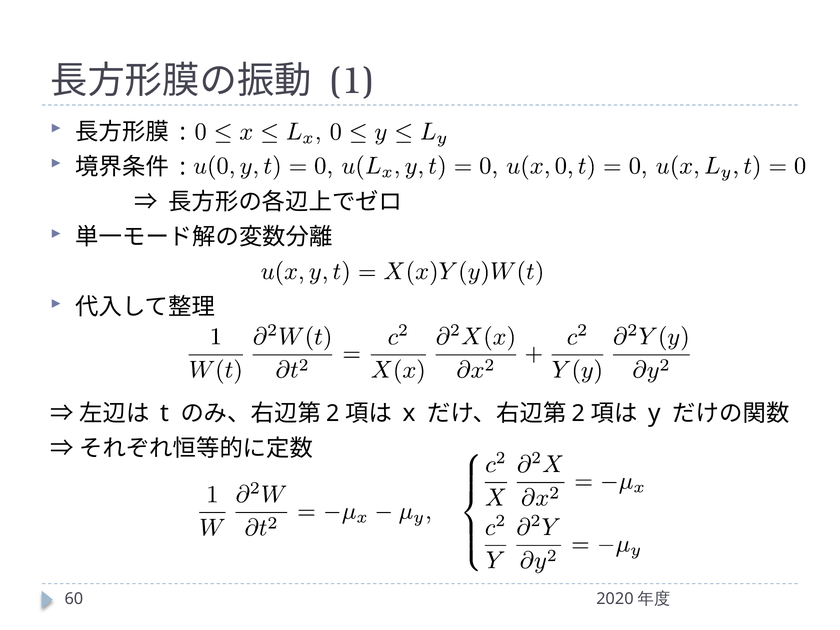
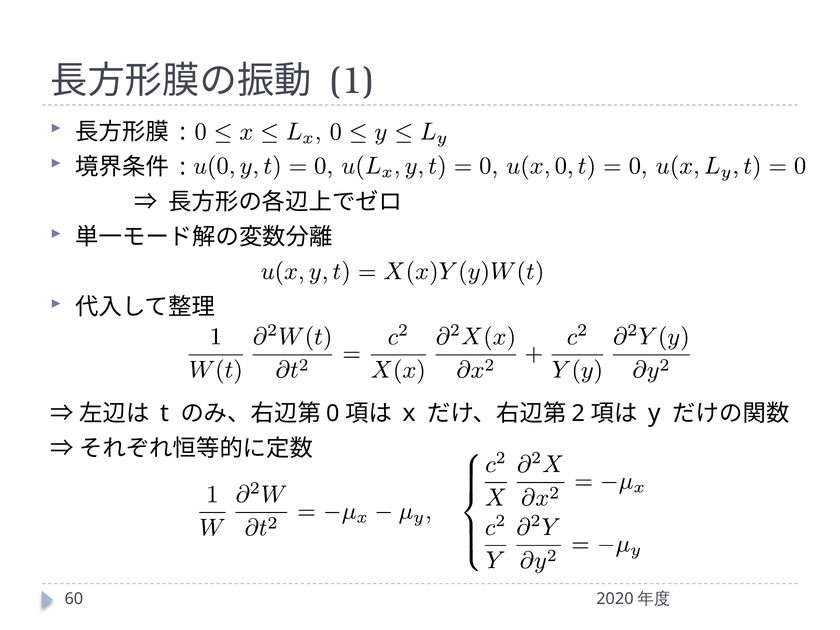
2 at (333, 413): 2 -> 0
